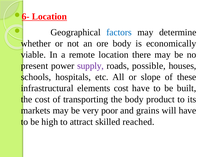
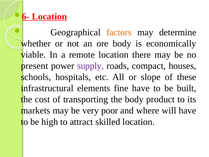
factors colour: blue -> orange
possible: possible -> compact
elements cost: cost -> fine
grains: grains -> where
skilled reached: reached -> location
